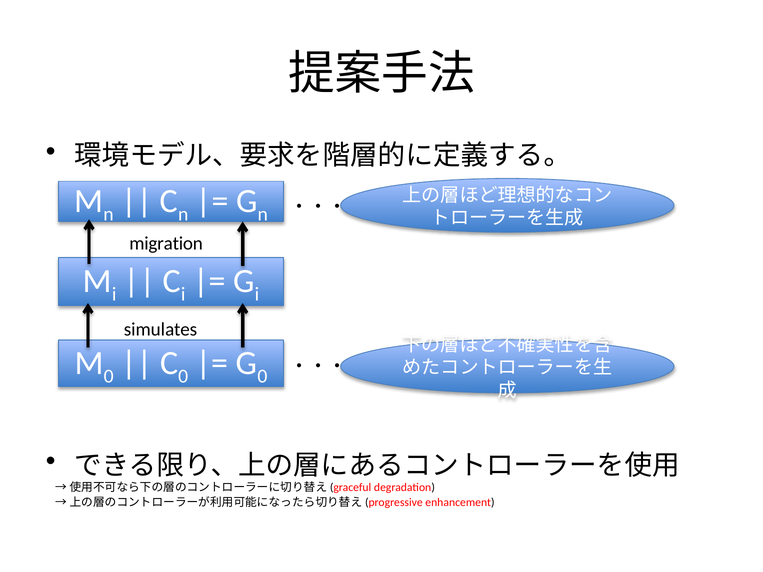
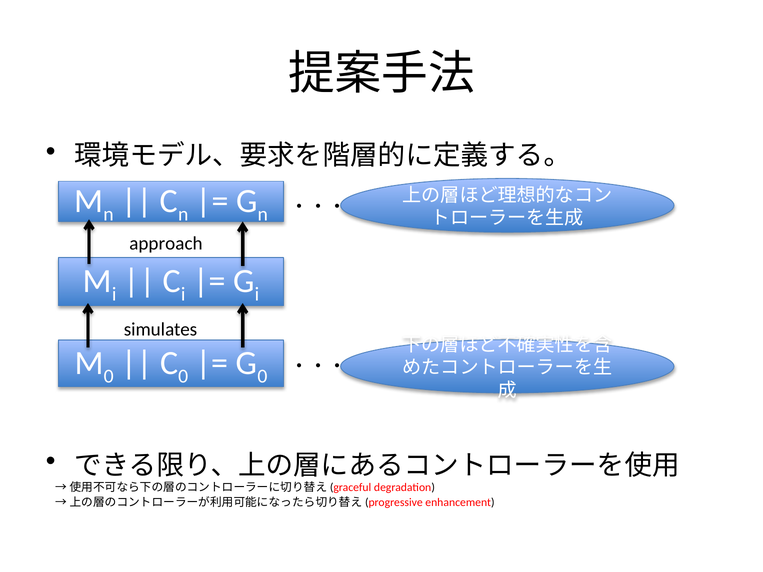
migration: migration -> approach
